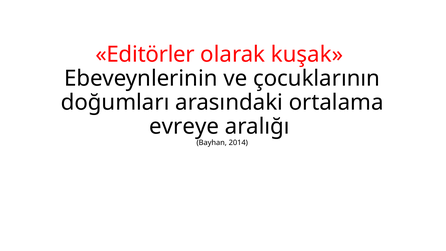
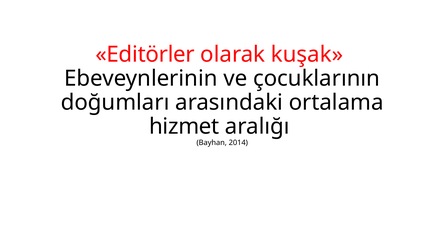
evreye: evreye -> hizmet
